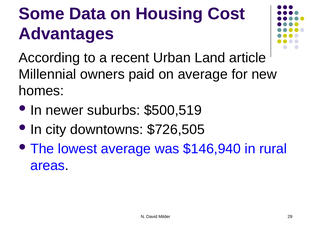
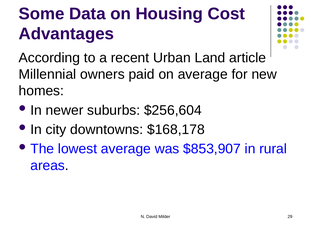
$500,519: $500,519 -> $256,604
$726,505: $726,505 -> $168,178
$146,940: $146,940 -> $853,907
